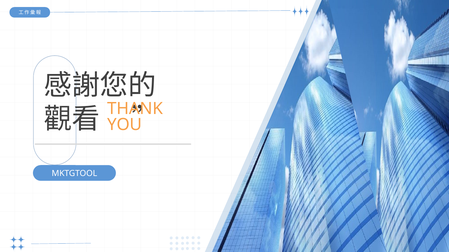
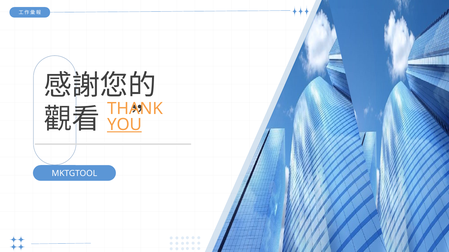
YOU underline: none -> present
